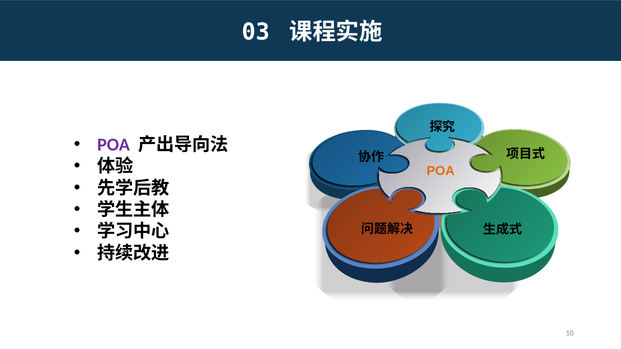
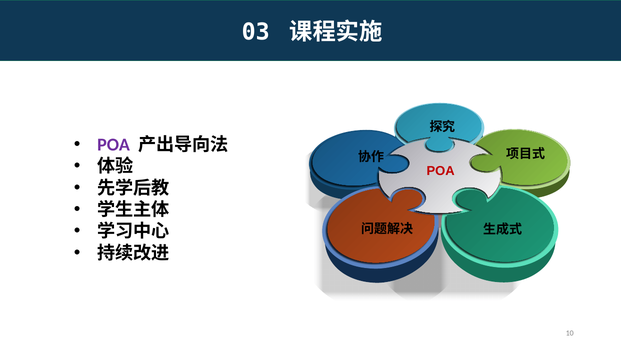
POA at (441, 171) colour: orange -> red
